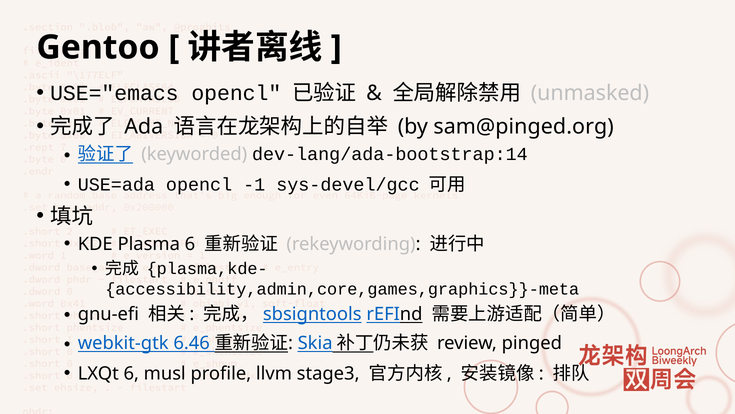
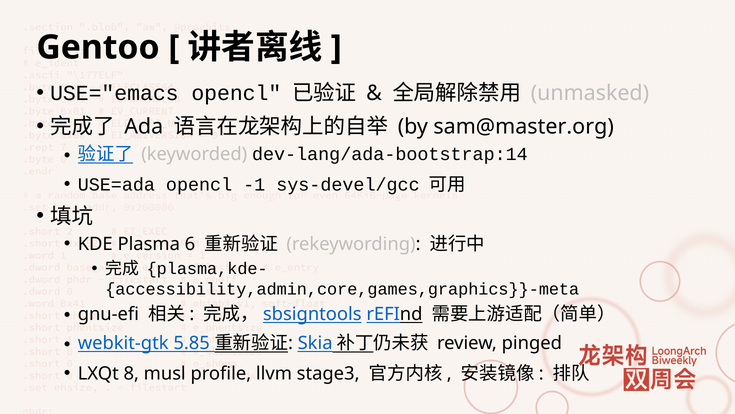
sam@pinged.org: sam@pinged.org -> sam@master.org
6.46: 6.46 -> 5.85
LXQt 6: 6 -> 8
